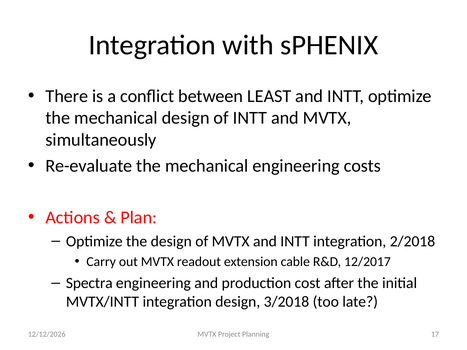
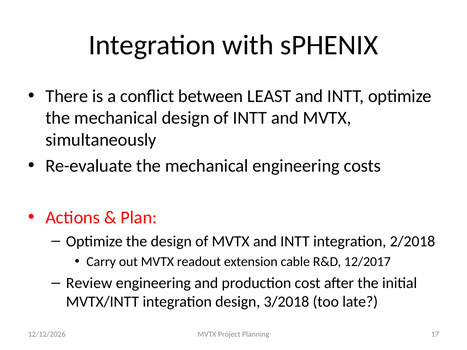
Spectra: Spectra -> Review
